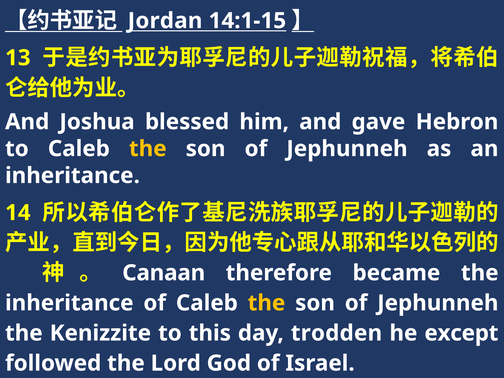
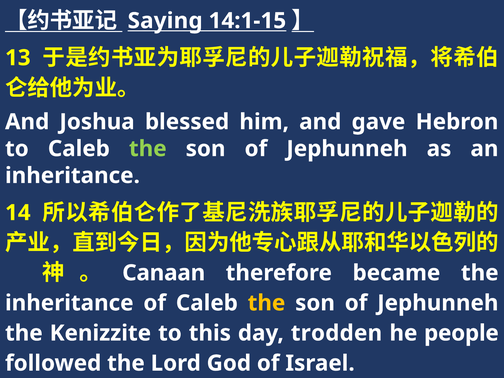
Jordan: Jordan -> Saying
the at (148, 149) colour: yellow -> light green
except: except -> people
